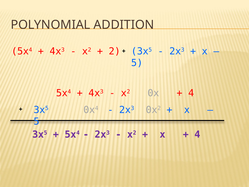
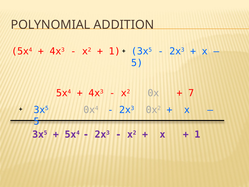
2 at (115, 51): 2 -> 1
4 at (191, 93): 4 -> 7
4 at (197, 134): 4 -> 1
